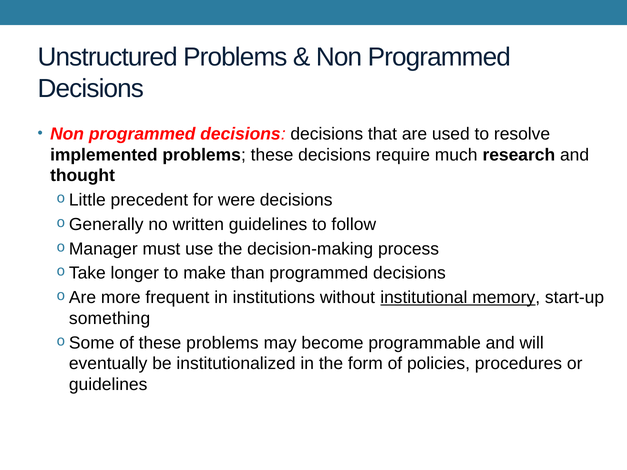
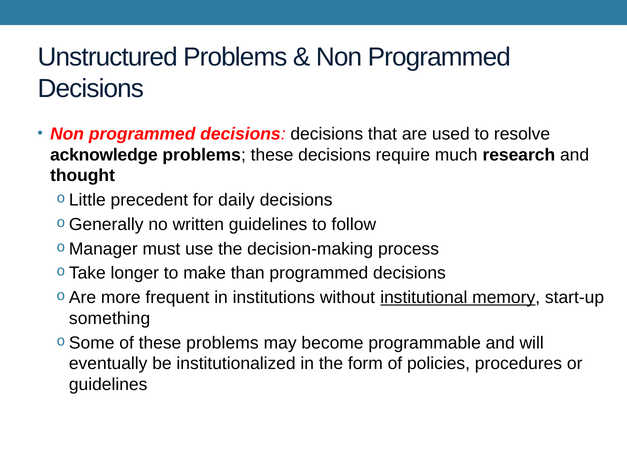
implemented: implemented -> acknowledge
were: were -> daily
